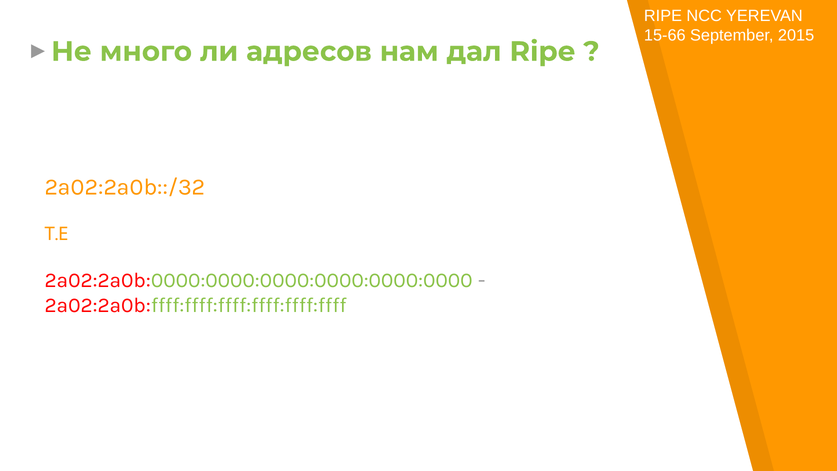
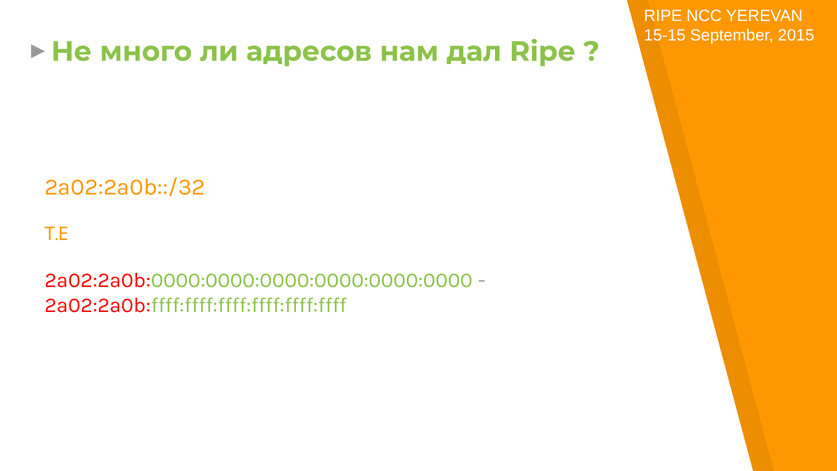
15-66: 15-66 -> 15-15
